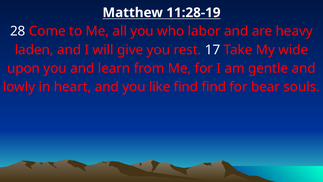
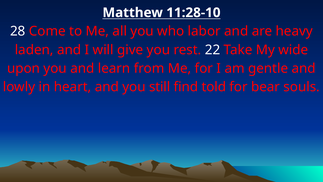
11:28-19: 11:28-19 -> 11:28-10
17: 17 -> 22
like: like -> still
find find: find -> told
